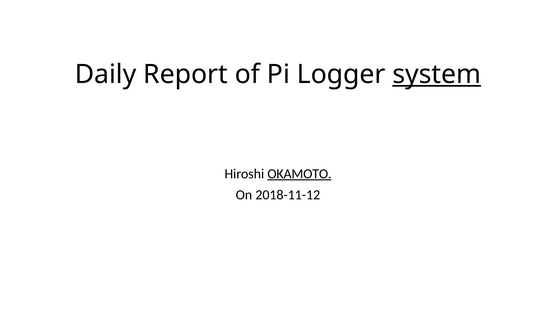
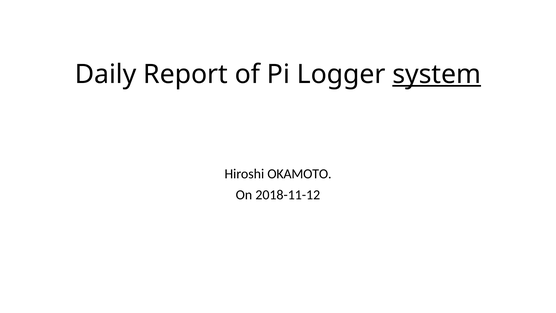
OKAMOTO underline: present -> none
